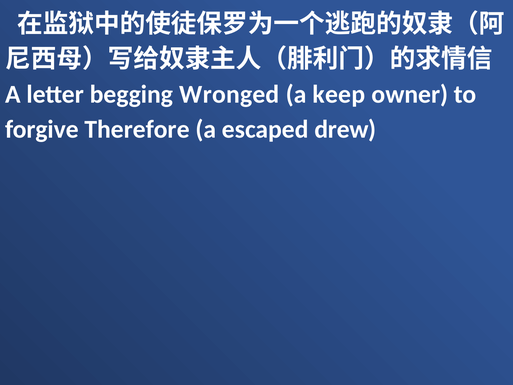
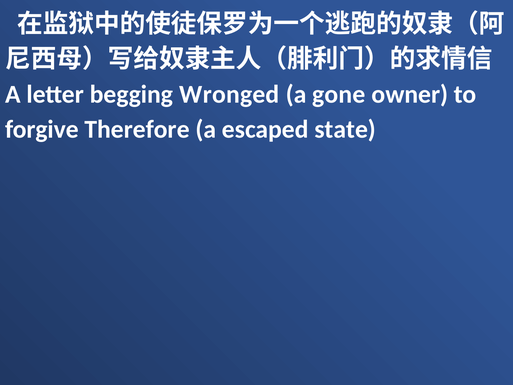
keep: keep -> gone
drew: drew -> state
